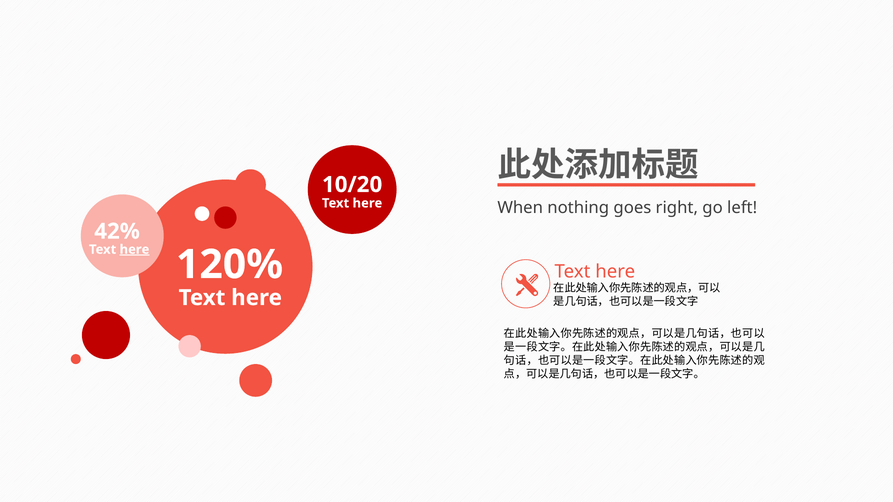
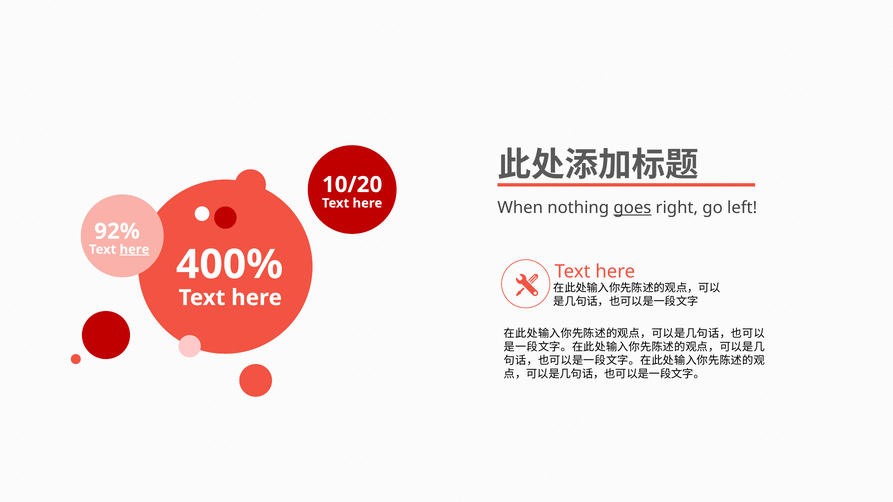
goes underline: none -> present
42%: 42% -> 92%
120%: 120% -> 400%
